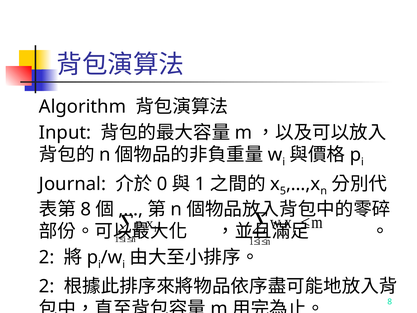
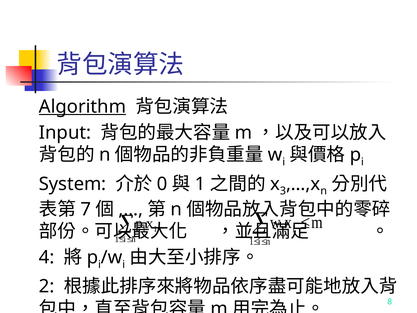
Algorithm underline: none -> present
Journal: Journal -> System
5: 5 -> 3
8 at (86, 209): 8 -> 7
2 at (47, 257): 2 -> 4
